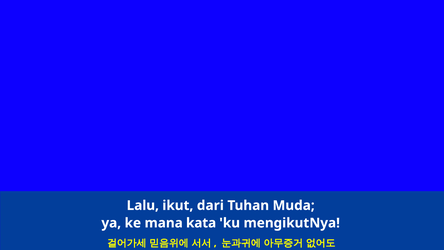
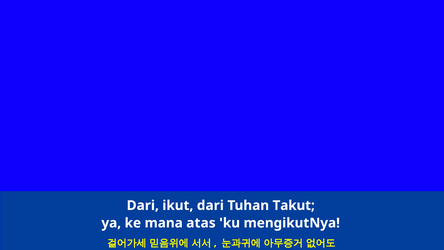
Lalu at (143, 205): Lalu -> Dari
Muda: Muda -> Takut
kata: kata -> atas
